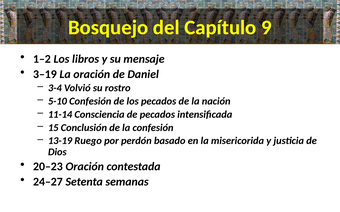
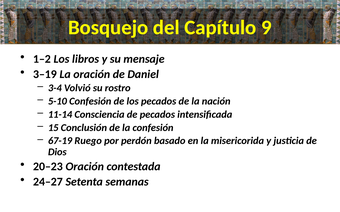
13-19: 13-19 -> 67-19
